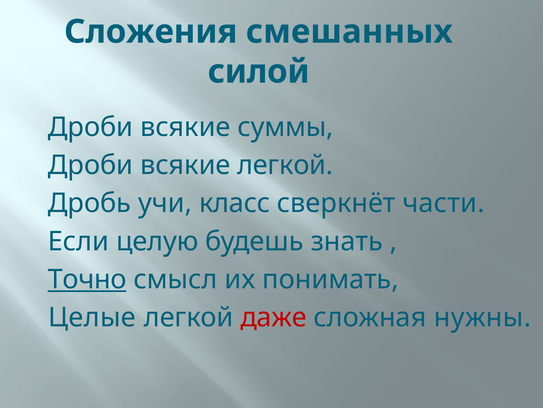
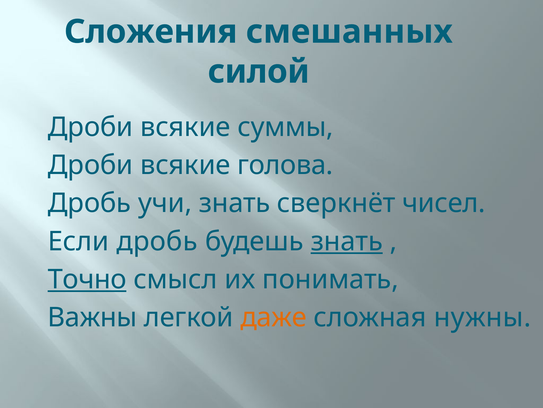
всякие легкой: легкой -> голова
учи класс: класс -> знать
части: части -> чисел
Если целую: целую -> дробь
знать at (347, 241) underline: none -> present
Целые: Целые -> Важны
даже colour: red -> orange
